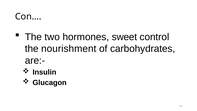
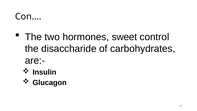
nourishment: nourishment -> disaccharide
